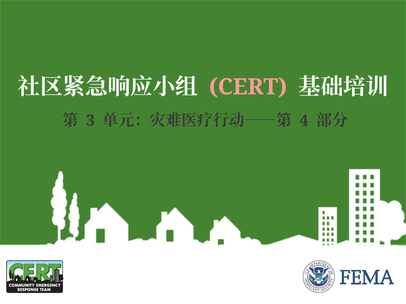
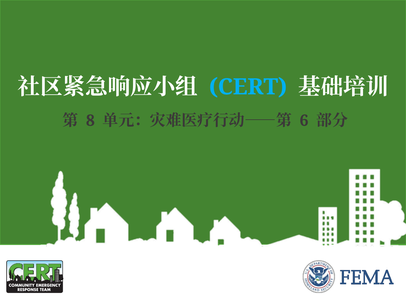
CERT colour: pink -> light blue
3: 3 -> 8
4: 4 -> 6
